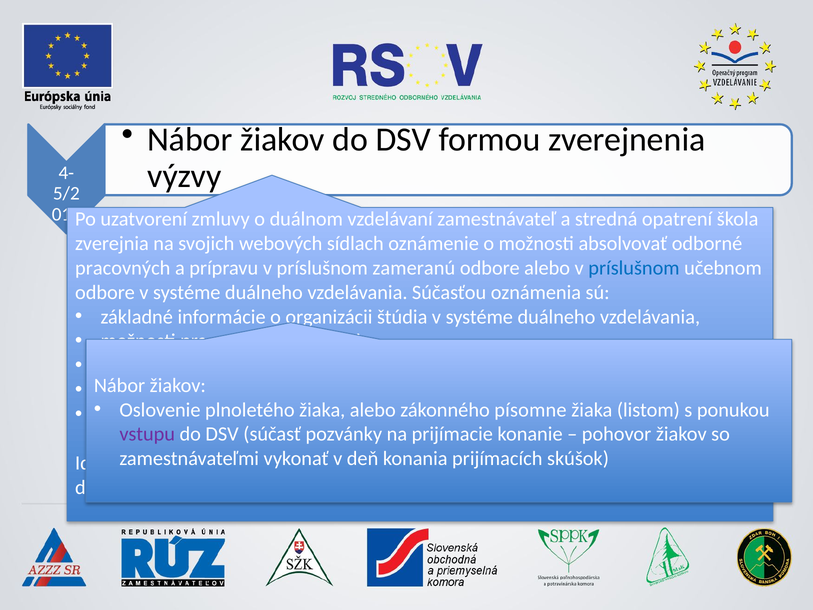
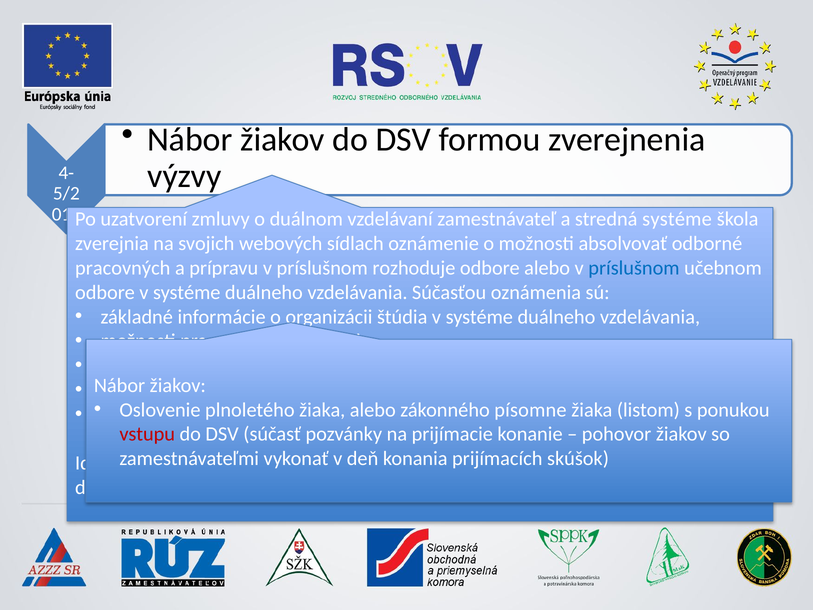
stredná opatrení: opatrení -> systéme
zameranú: zameranú -> rozhoduje
vstupu colour: purple -> red
